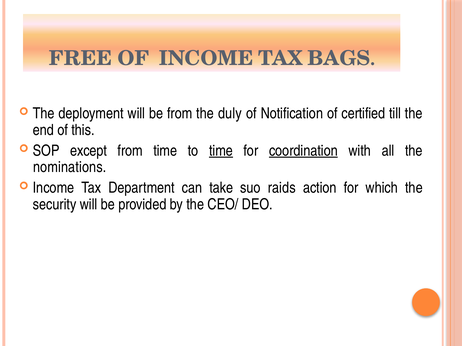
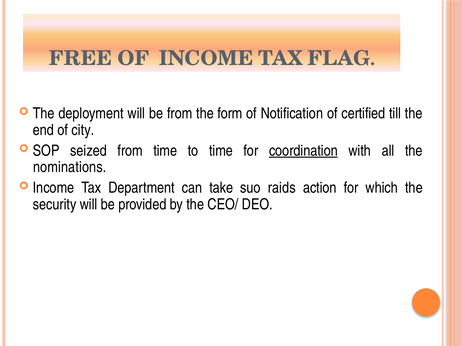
BAGS: BAGS -> FLAG
duly: duly -> form
this: this -> city
except: except -> seized
time at (221, 151) underline: present -> none
